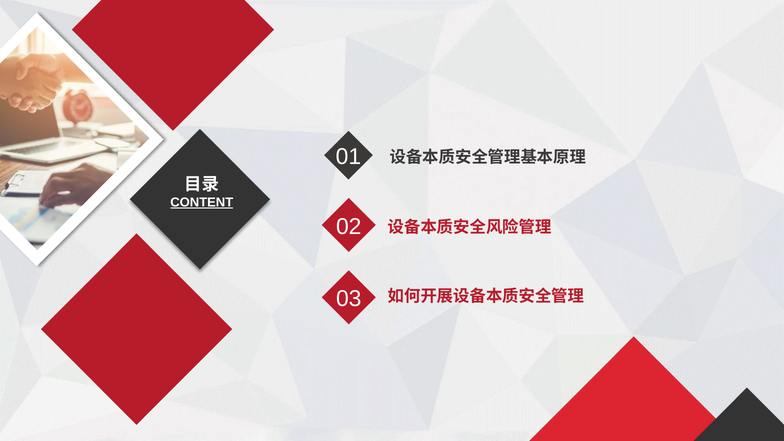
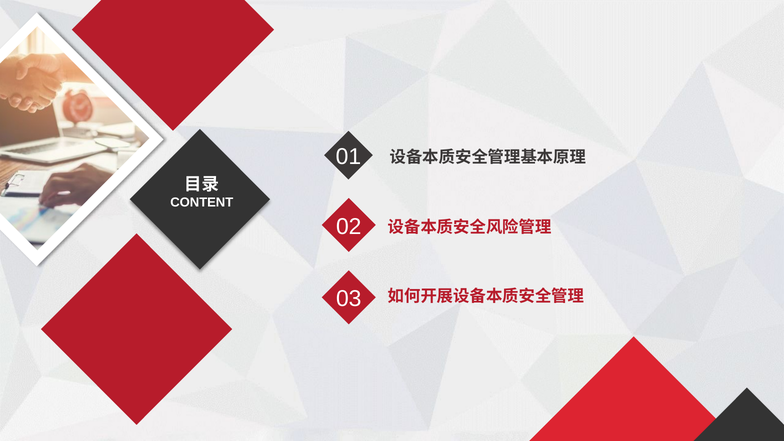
CONTENT underline: present -> none
